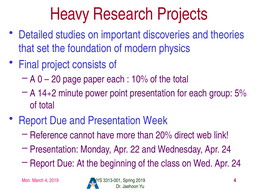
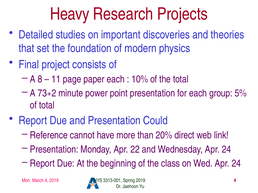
0: 0 -> 8
20: 20 -> 11
14+2: 14+2 -> 73+2
Week: Week -> Could
